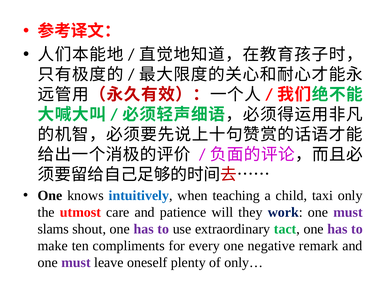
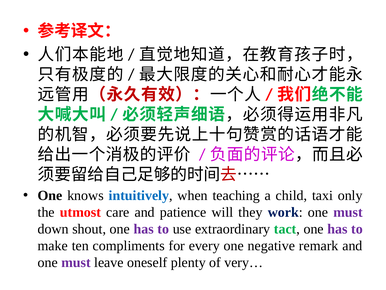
slams: slams -> down
only…: only… -> very…
